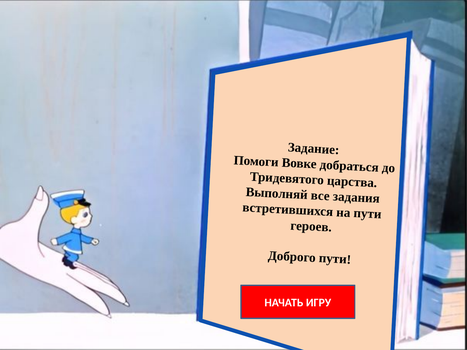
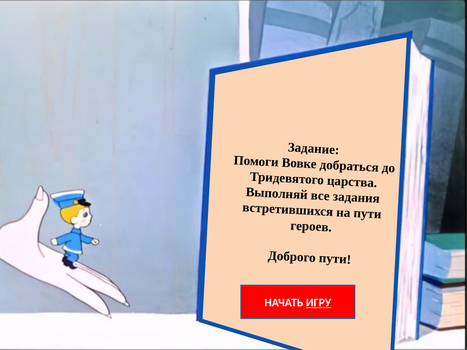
ИГРУ underline: none -> present
